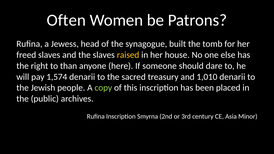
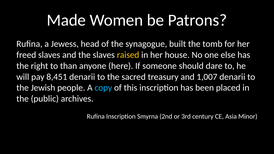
Often: Often -> Made
1,574: 1,574 -> 8,451
1,010: 1,010 -> 1,007
copy colour: light green -> light blue
